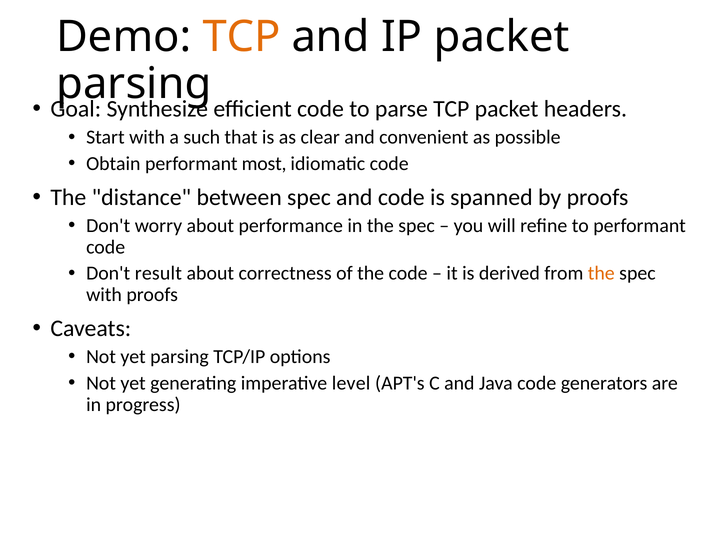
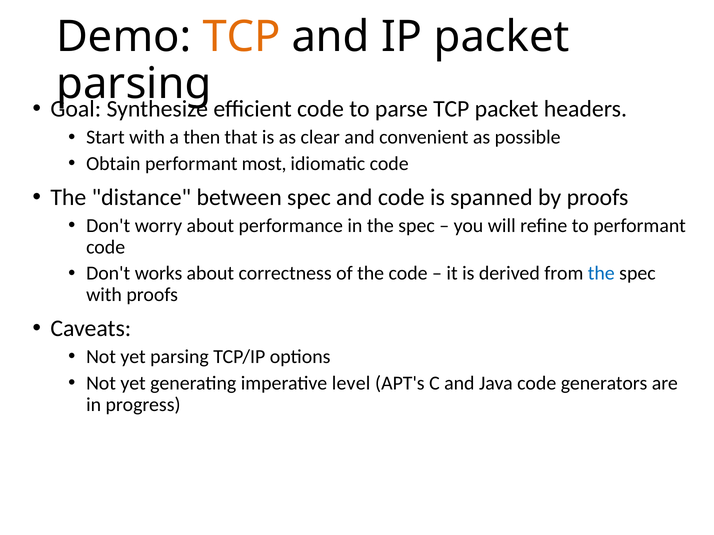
such: such -> then
result: result -> works
the at (601, 274) colour: orange -> blue
